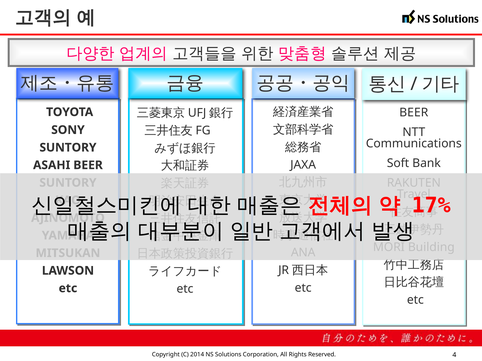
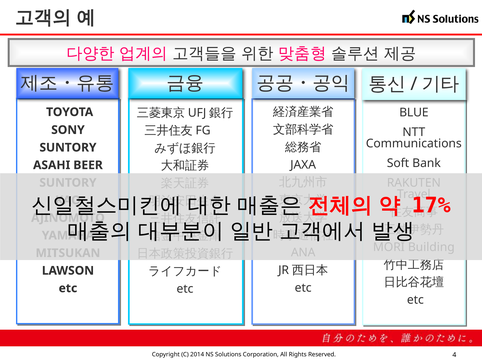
BEER at (414, 113): BEER -> BLUE
